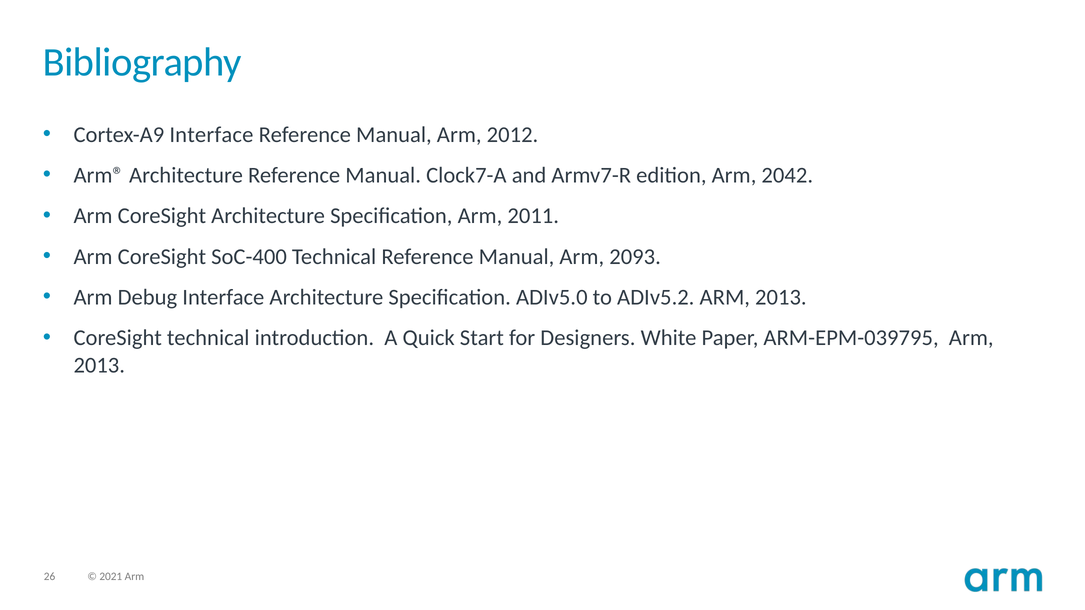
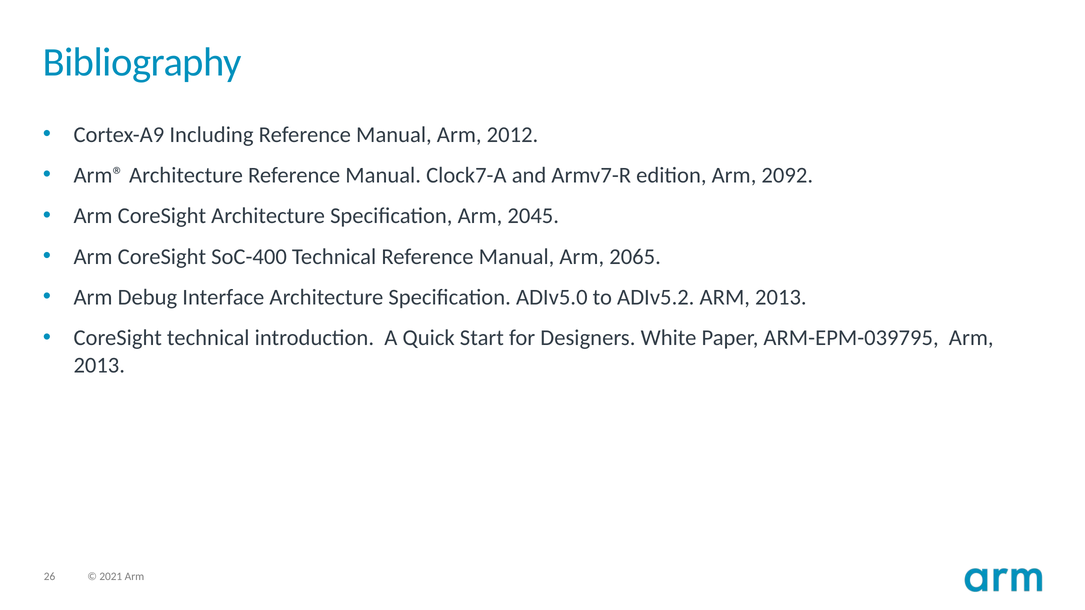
Cortex-A9 Interface: Interface -> Including
2042: 2042 -> 2092
2011: 2011 -> 2045
2093: 2093 -> 2065
